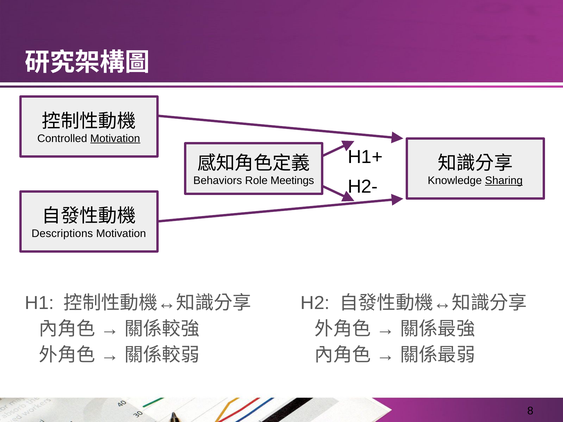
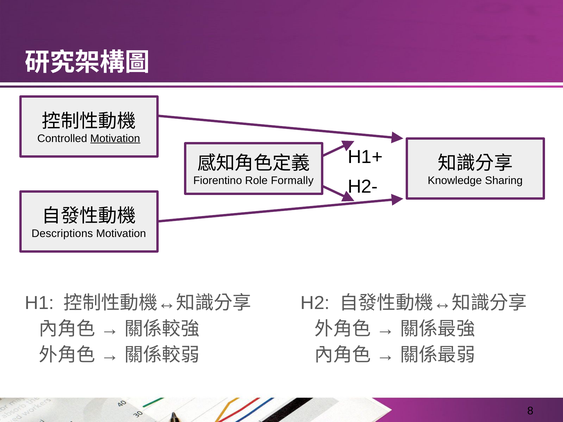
Behaviors: Behaviors -> Fiorentino
Meetings: Meetings -> Formally
Sharing underline: present -> none
